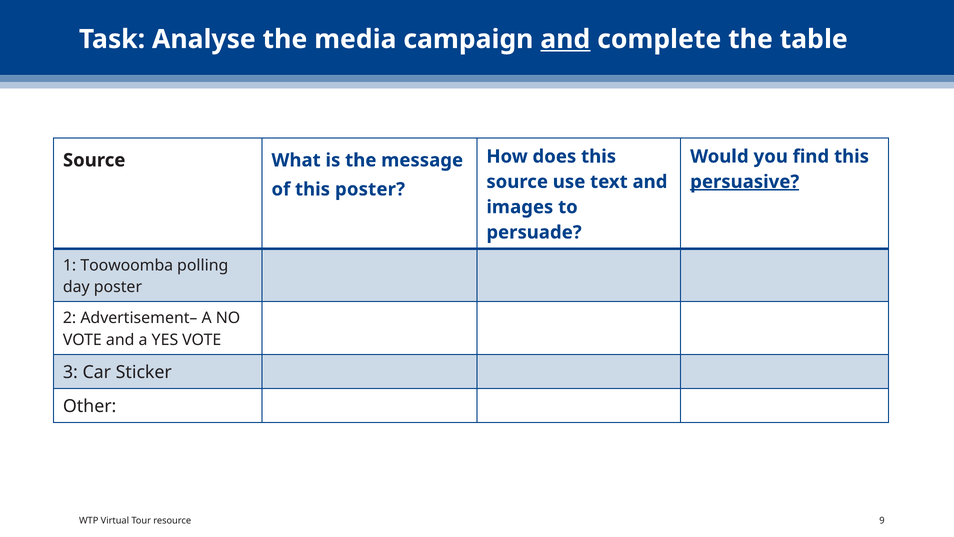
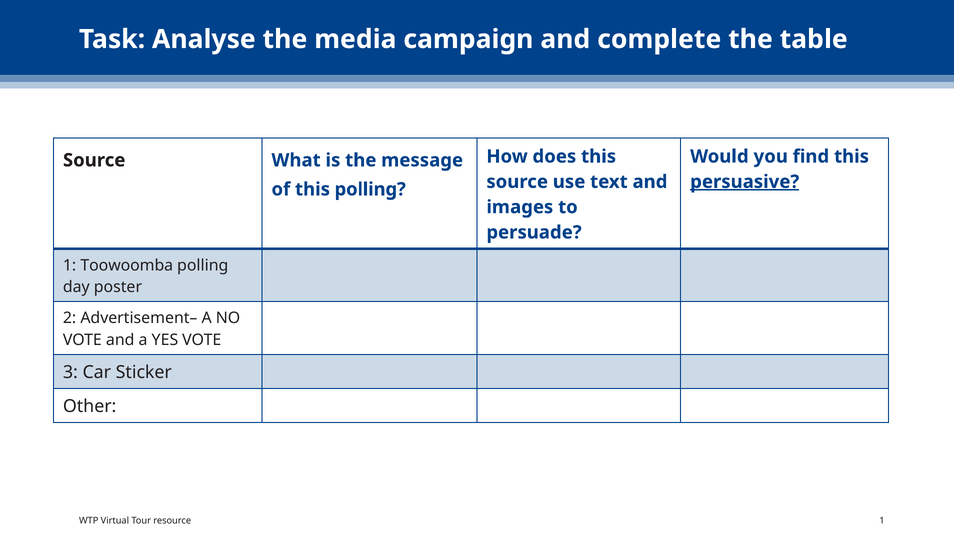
and at (565, 39) underline: present -> none
this poster: poster -> polling
resource 9: 9 -> 1
